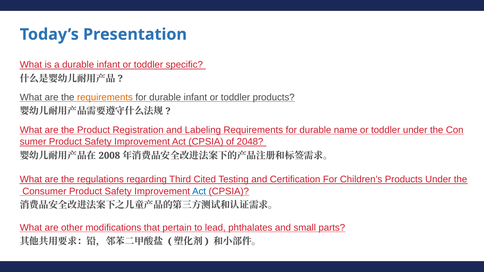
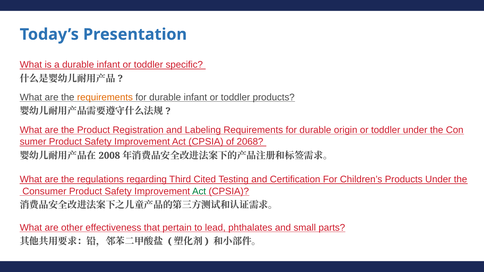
name: name -> origin
2048: 2048 -> 2068
Act at (199, 192) colour: blue -> green
modifications: modifications -> effectiveness
